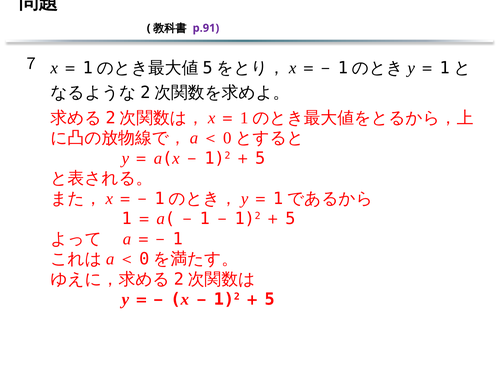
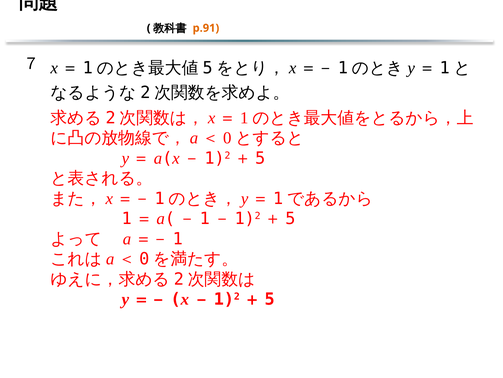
p.91 colour: purple -> orange
